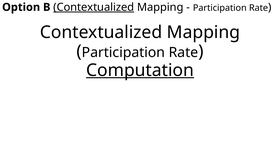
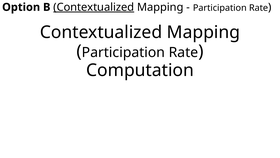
Computation underline: present -> none
